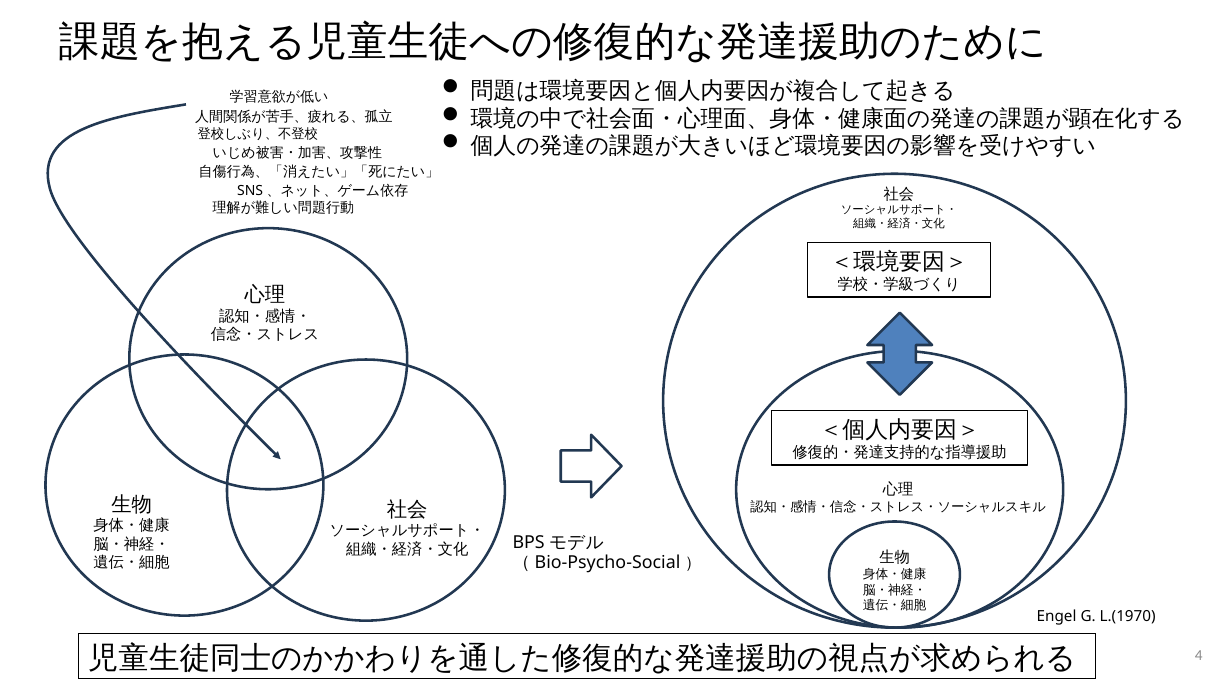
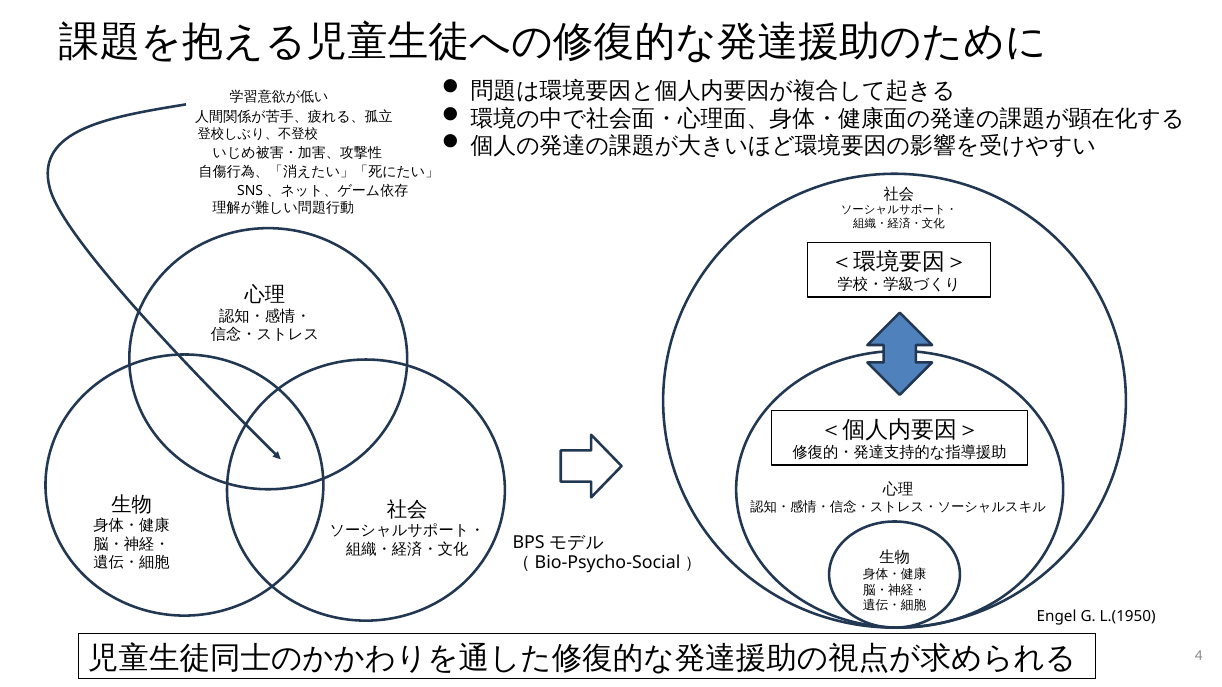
L.(1970: L.(1970 -> L.(1950
